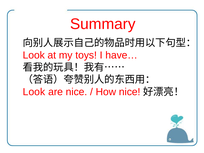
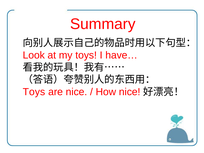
Look at (34, 92): Look -> Toys
